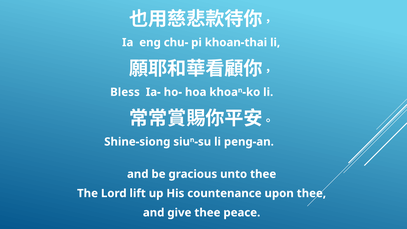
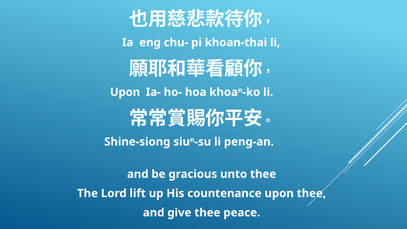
Bless at (125, 92): Bless -> Upon
